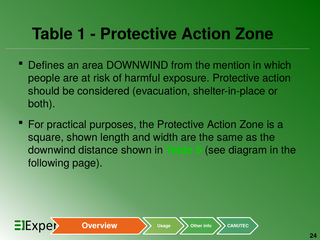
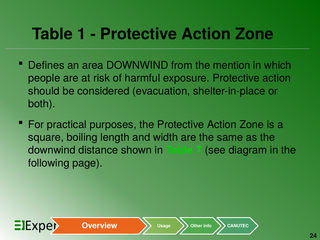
square shown: shown -> boiling
5: 5 -> 7
